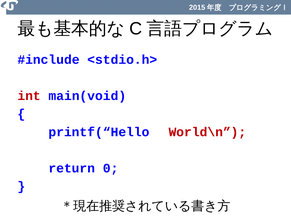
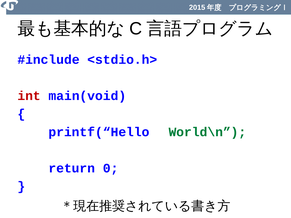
World\n colour: red -> green
